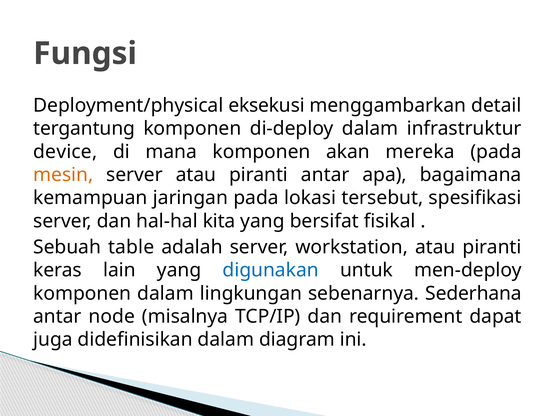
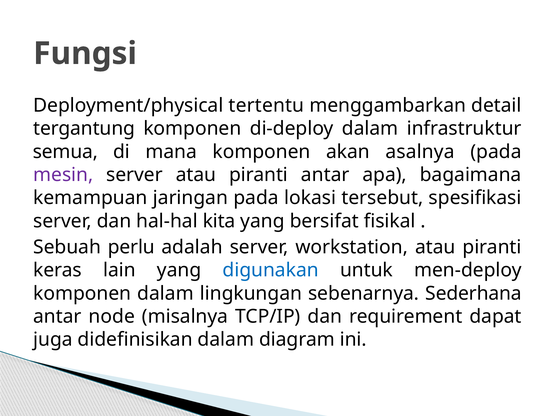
eksekusi: eksekusi -> tertentu
device: device -> semua
mereka: mereka -> asalnya
mesin colour: orange -> purple
table: table -> perlu
